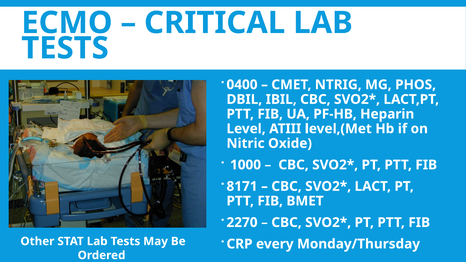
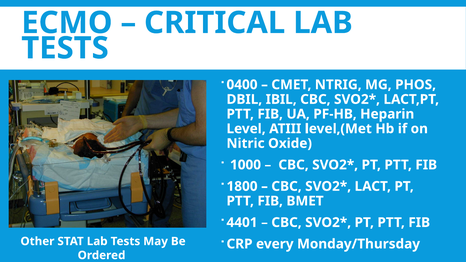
8171: 8171 -> 1800
2270: 2270 -> 4401
